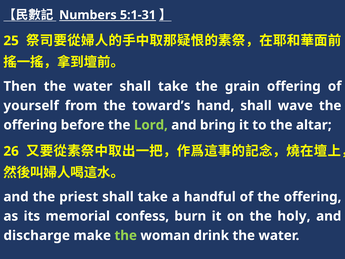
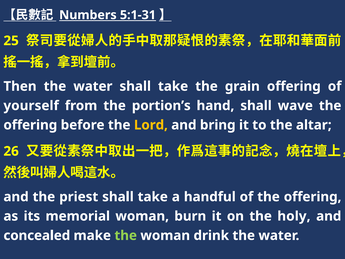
toward’s: toward’s -> portion’s
Lord colour: light green -> yellow
memorial confess: confess -> woman
discharge: discharge -> concealed
